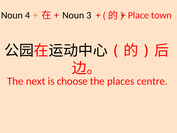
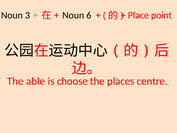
4: 4 -> 3
3: 3 -> 6
town: town -> point
next: next -> able
